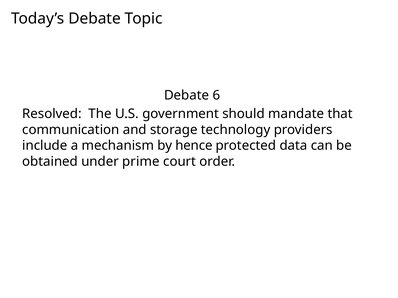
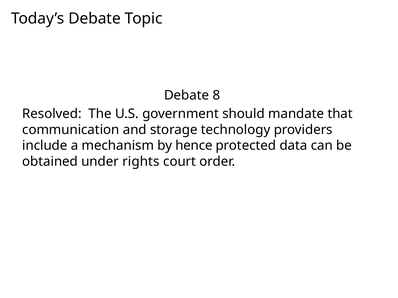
6: 6 -> 8
prime: prime -> rights
